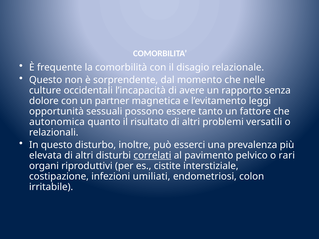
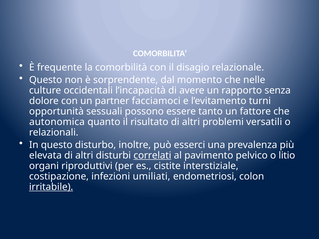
magnetica: magnetica -> facciamoci
leggi: leggi -> turni
rari: rari -> litio
irritabile underline: none -> present
